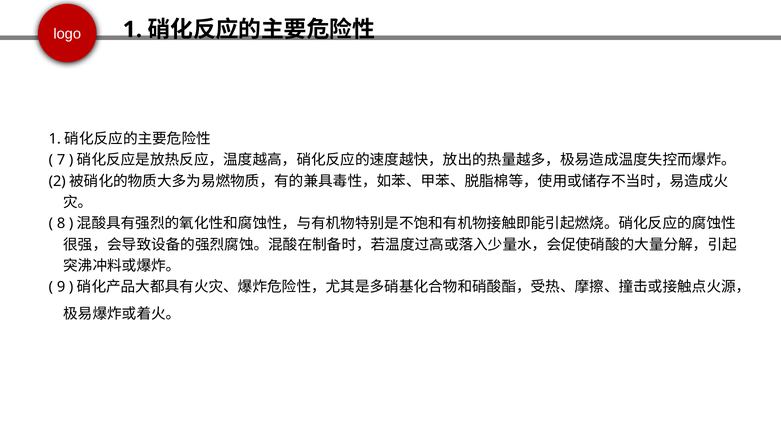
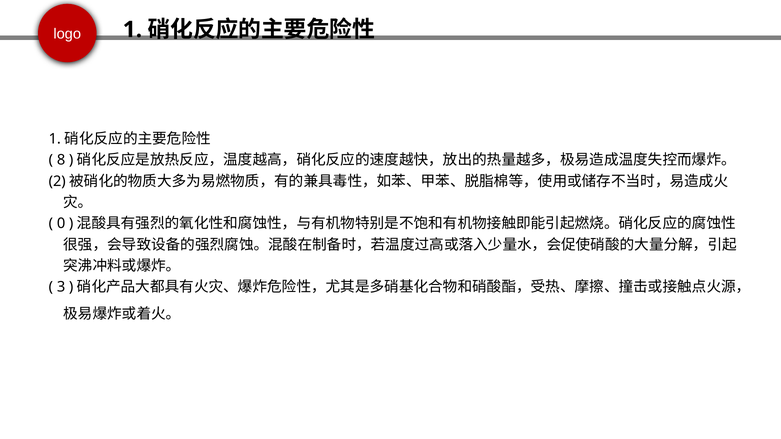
7: 7 -> 8
8: 8 -> 0
9: 9 -> 3
